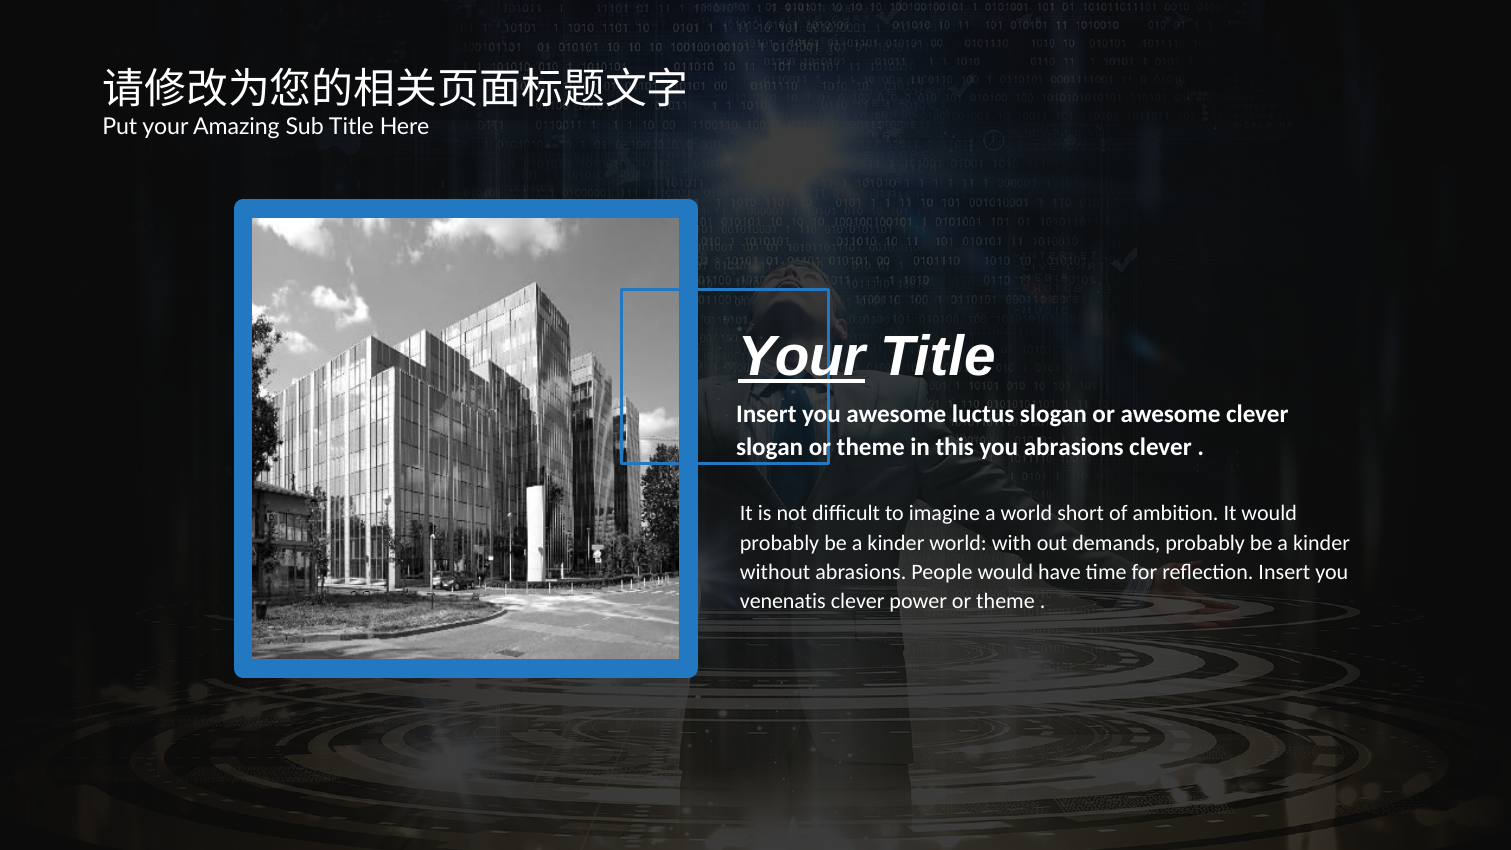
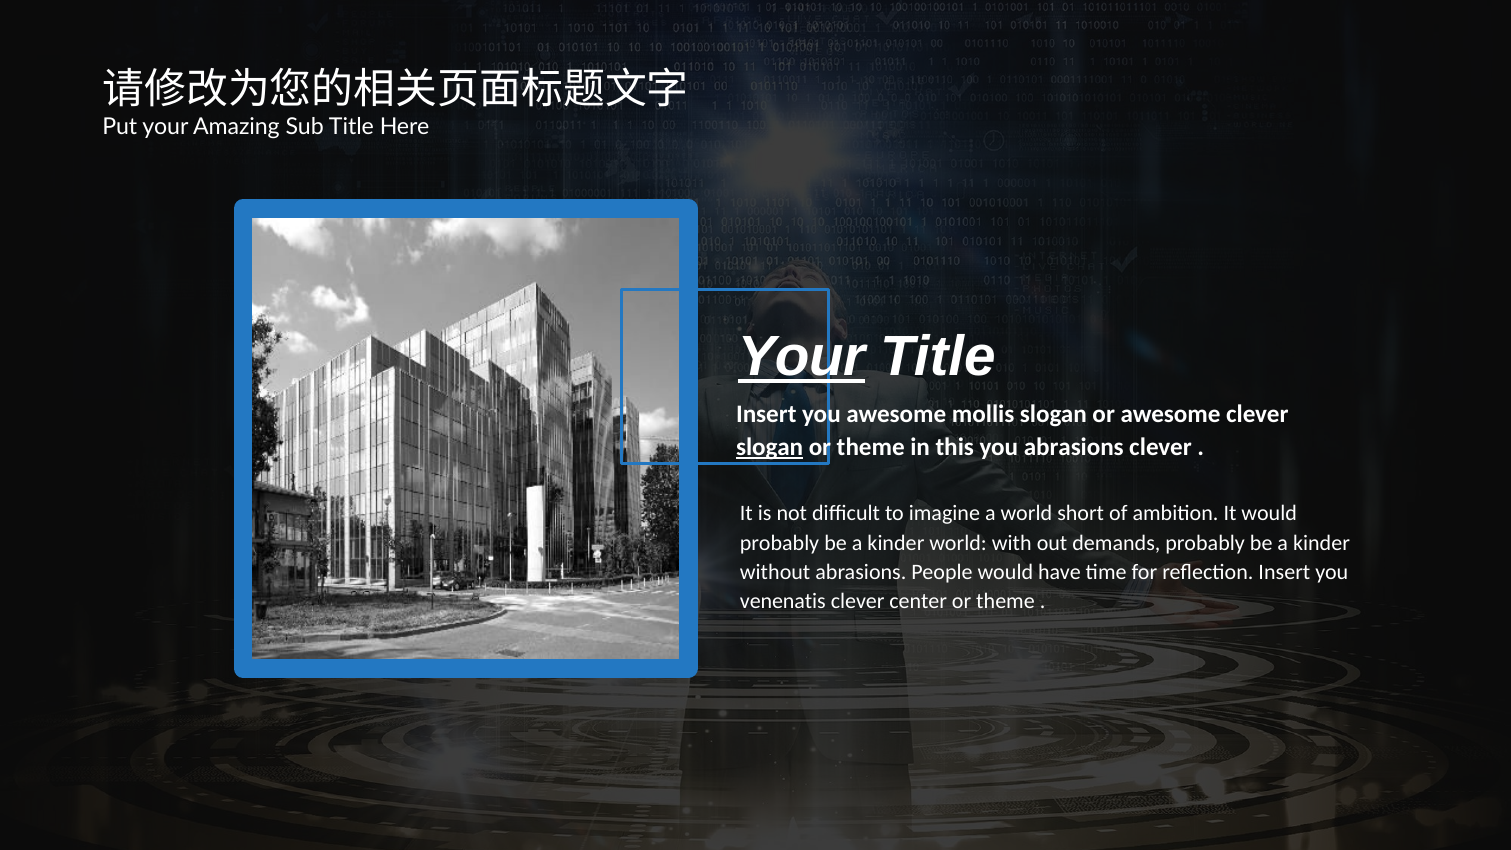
luctus: luctus -> mollis
slogan at (770, 447) underline: none -> present
power: power -> center
